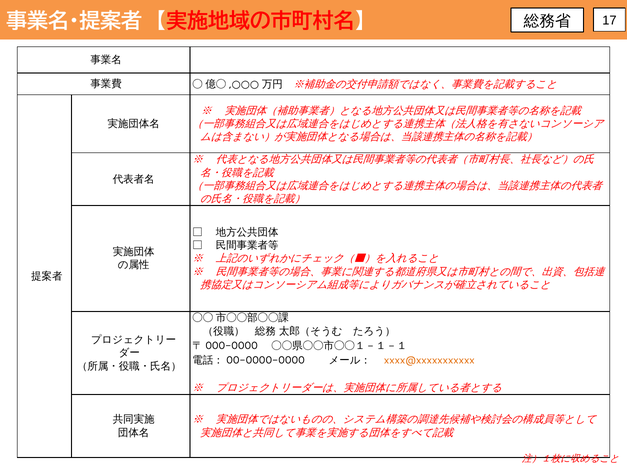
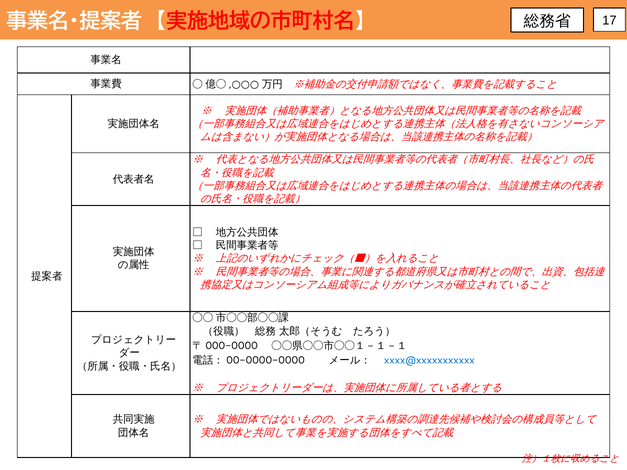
xxxx@xxxxxxxxxxx colour: orange -> blue
